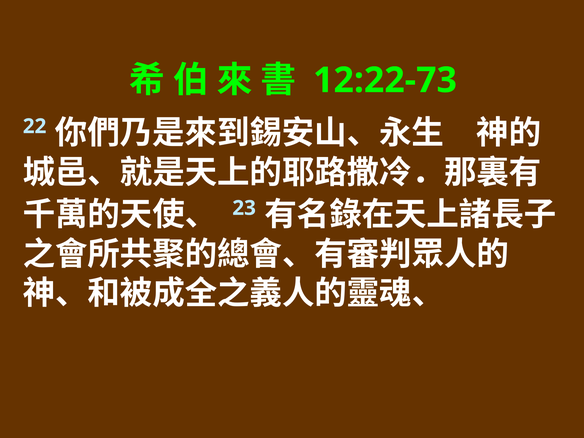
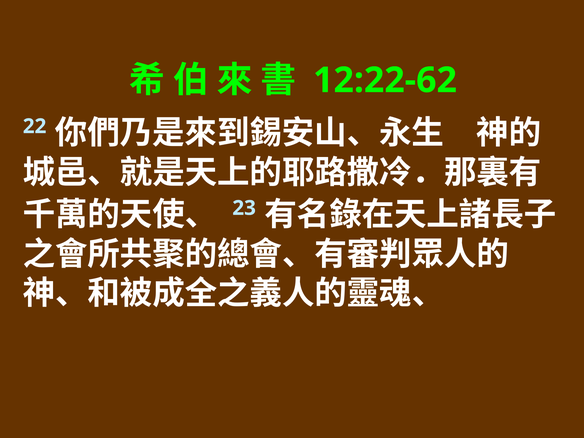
12:22-73: 12:22-73 -> 12:22-62
